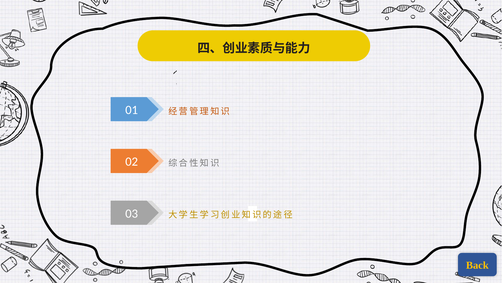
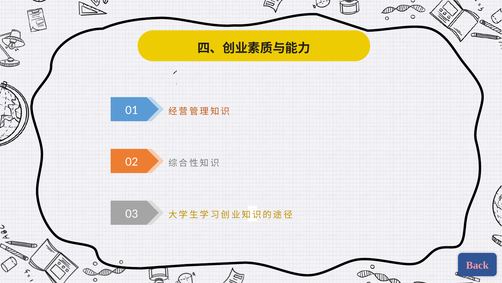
Back colour: yellow -> pink
